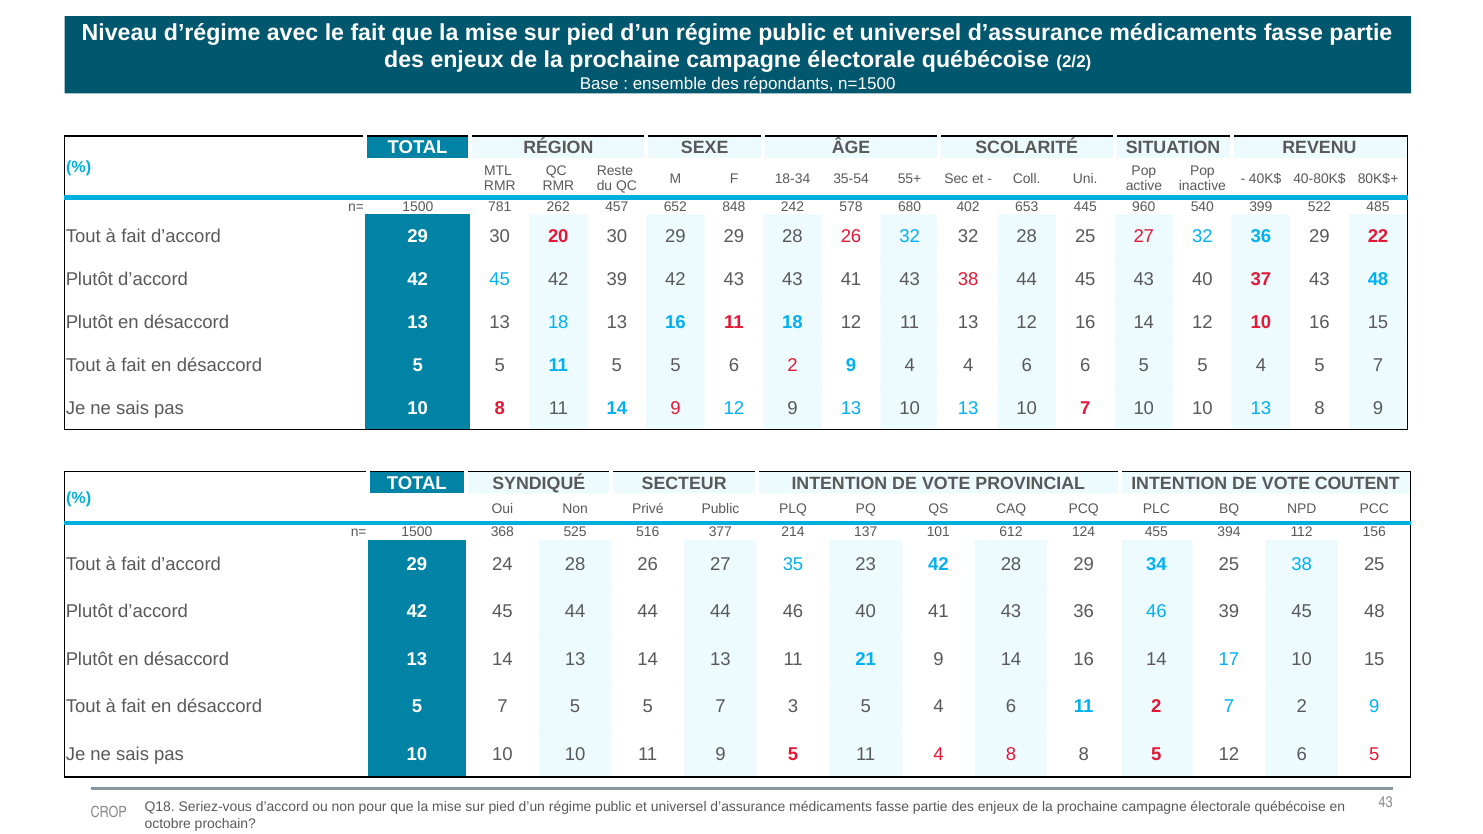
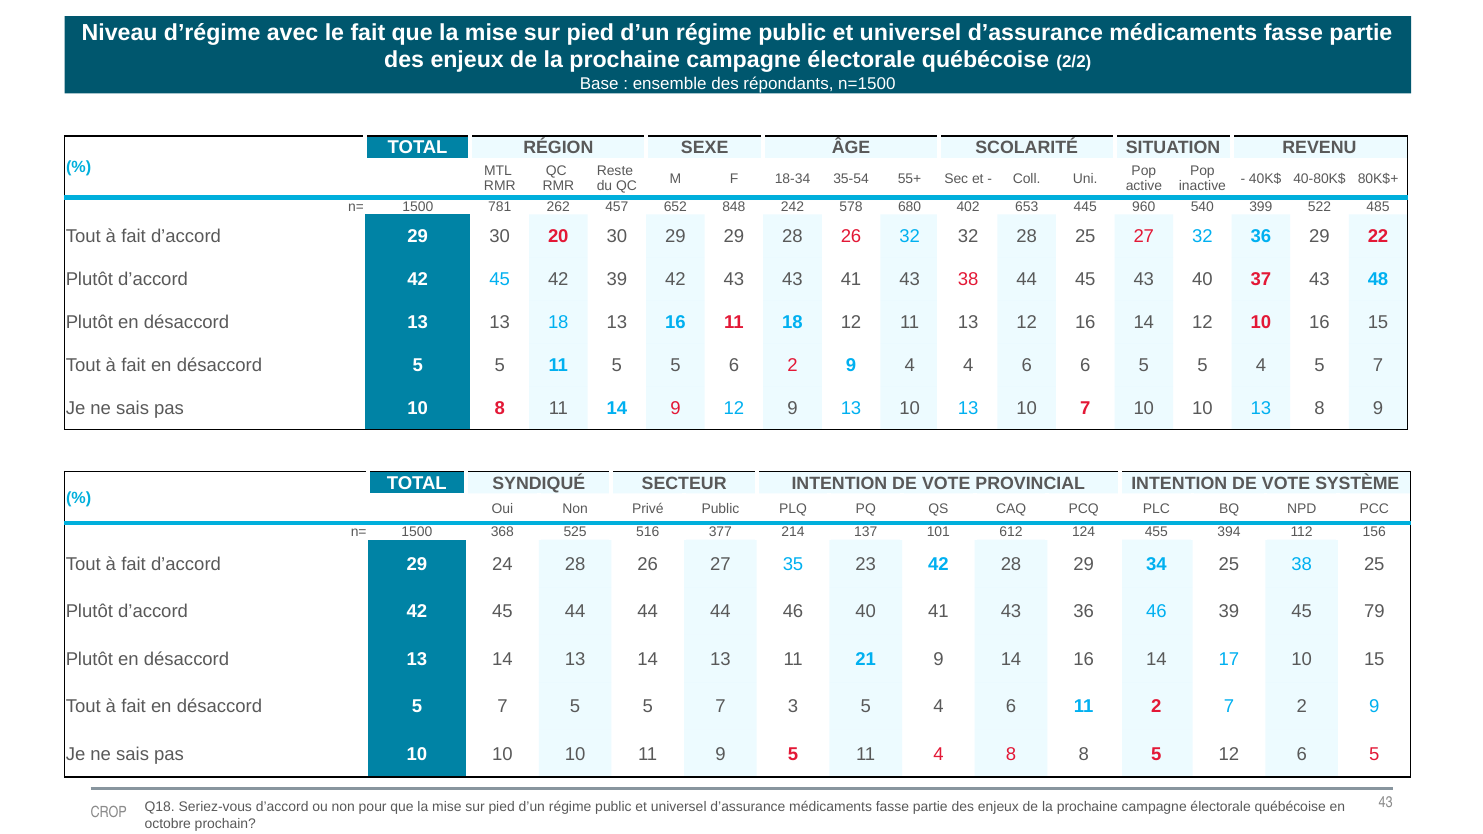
COUTENT: COUTENT -> SYSTÈME
45 48: 48 -> 79
